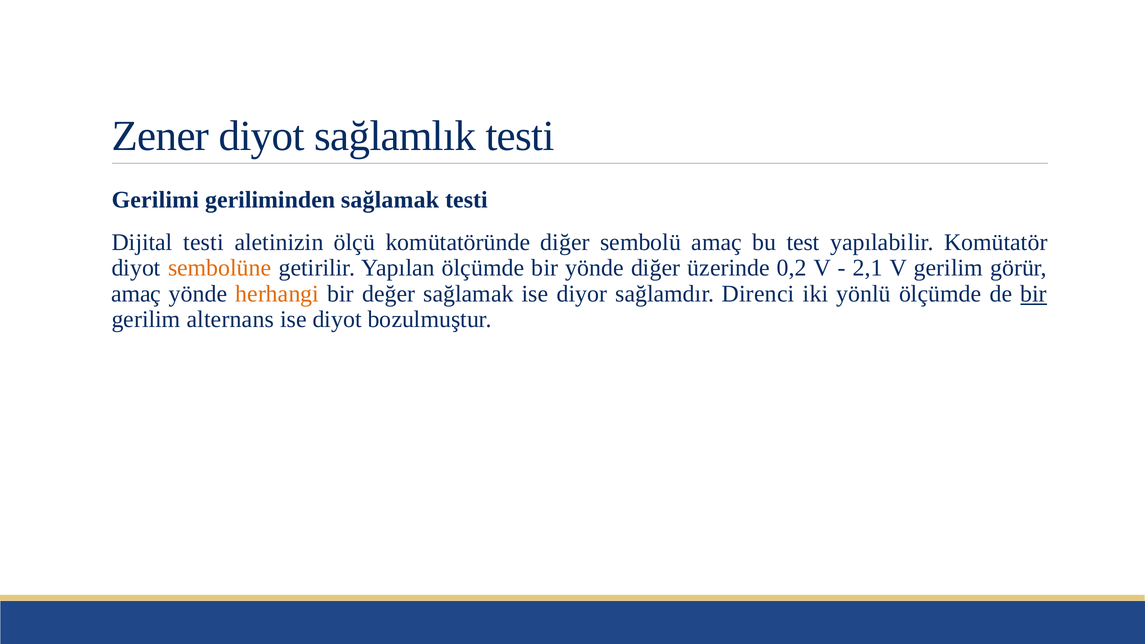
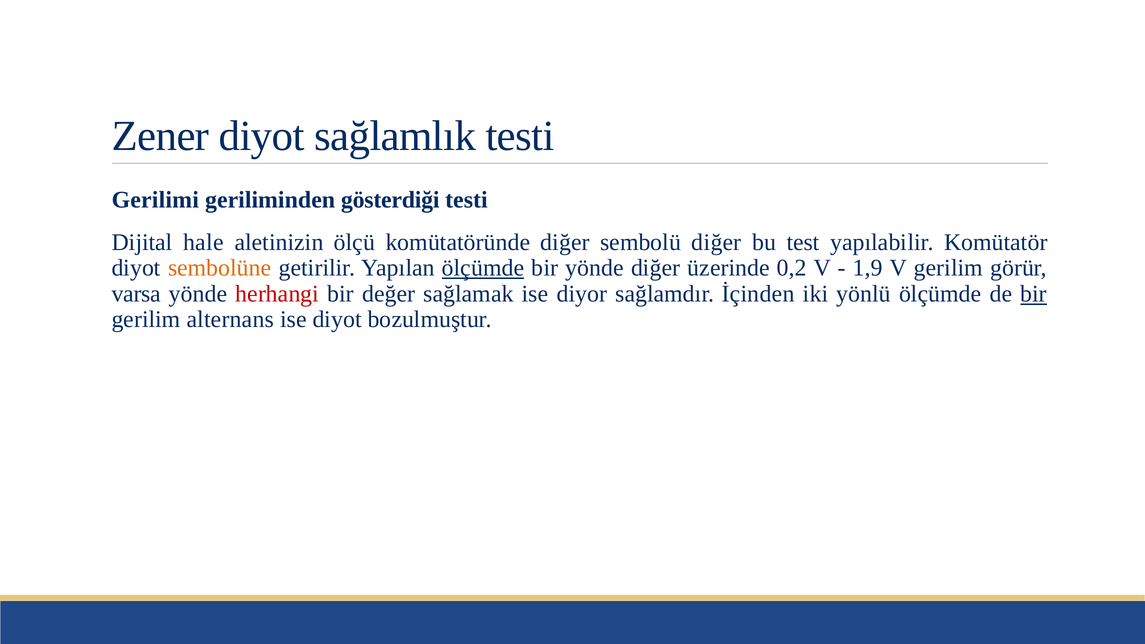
geriliminden sağlamak: sağlamak -> gösterdiği
Dijital testi: testi -> hale
sembolü amaç: amaç -> diğer
ölçümde at (483, 268) underline: none -> present
2,1: 2,1 -> 1,9
amaç at (136, 294): amaç -> varsa
herhangi colour: orange -> red
Direnci: Direnci -> İçinden
